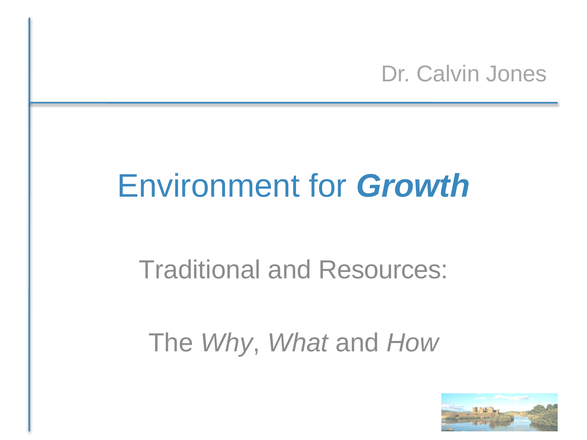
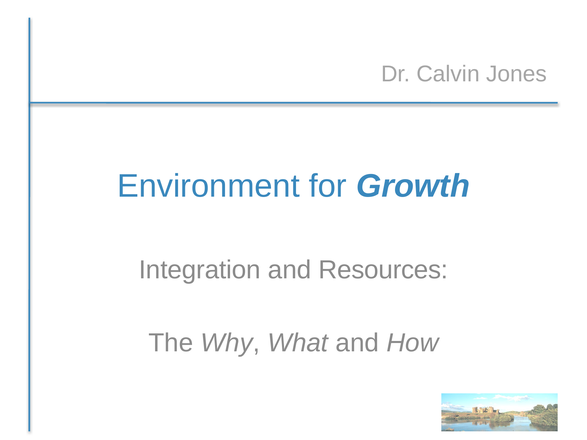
Traditional: Traditional -> Integration
